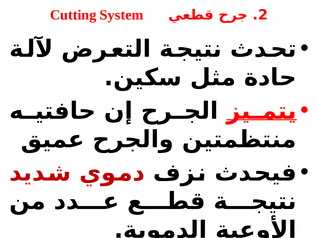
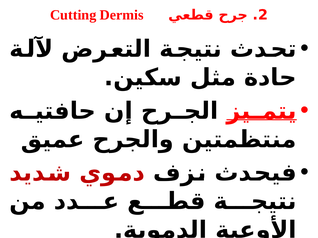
System: System -> Dermis
